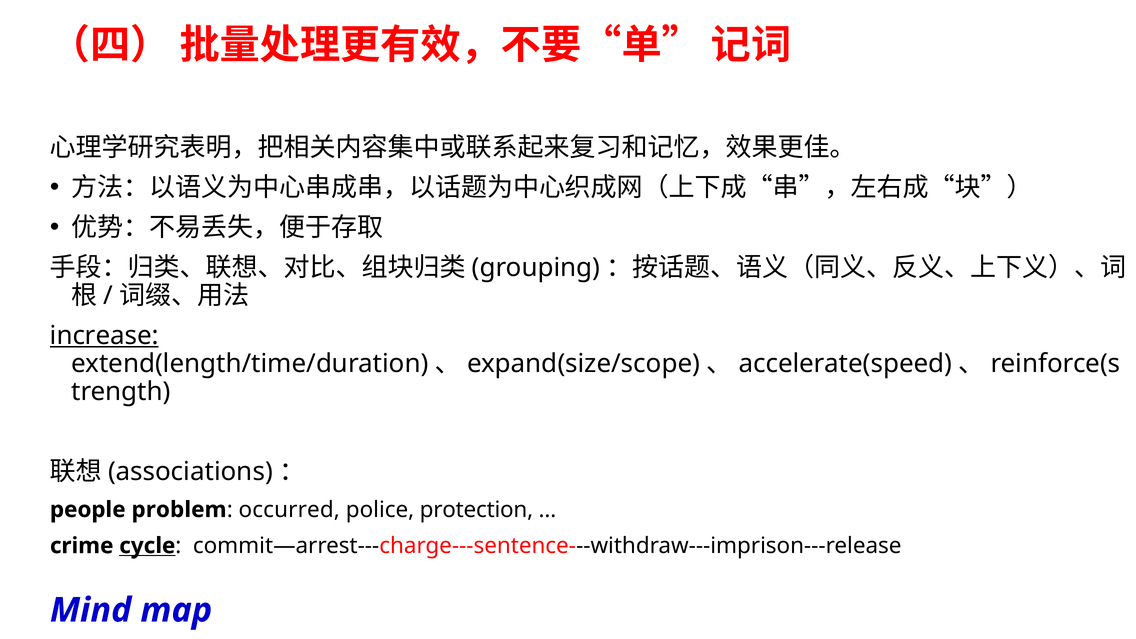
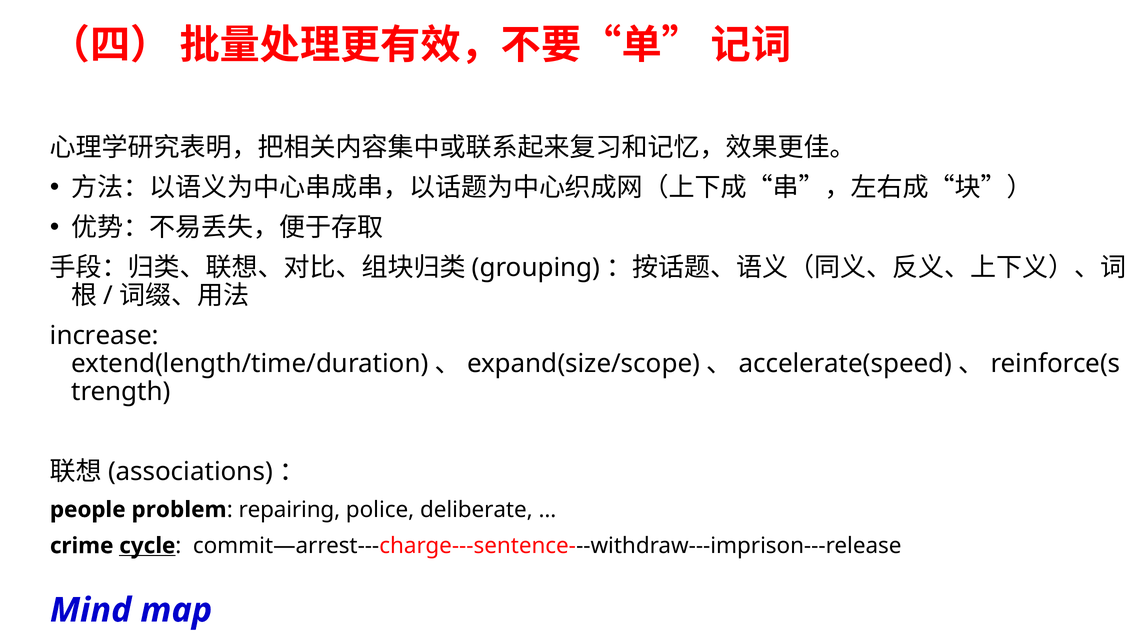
increase underline: present -> none
occurred: occurred -> repairing
protection: protection -> deliberate
